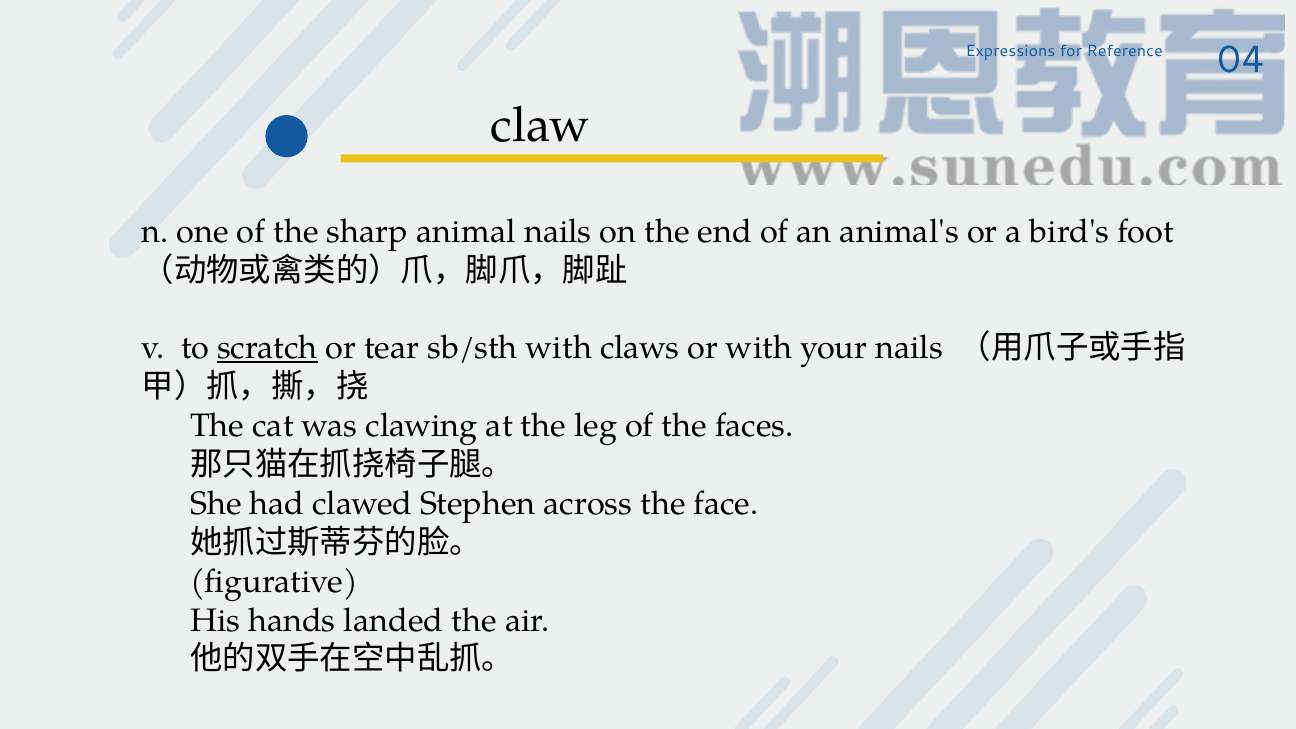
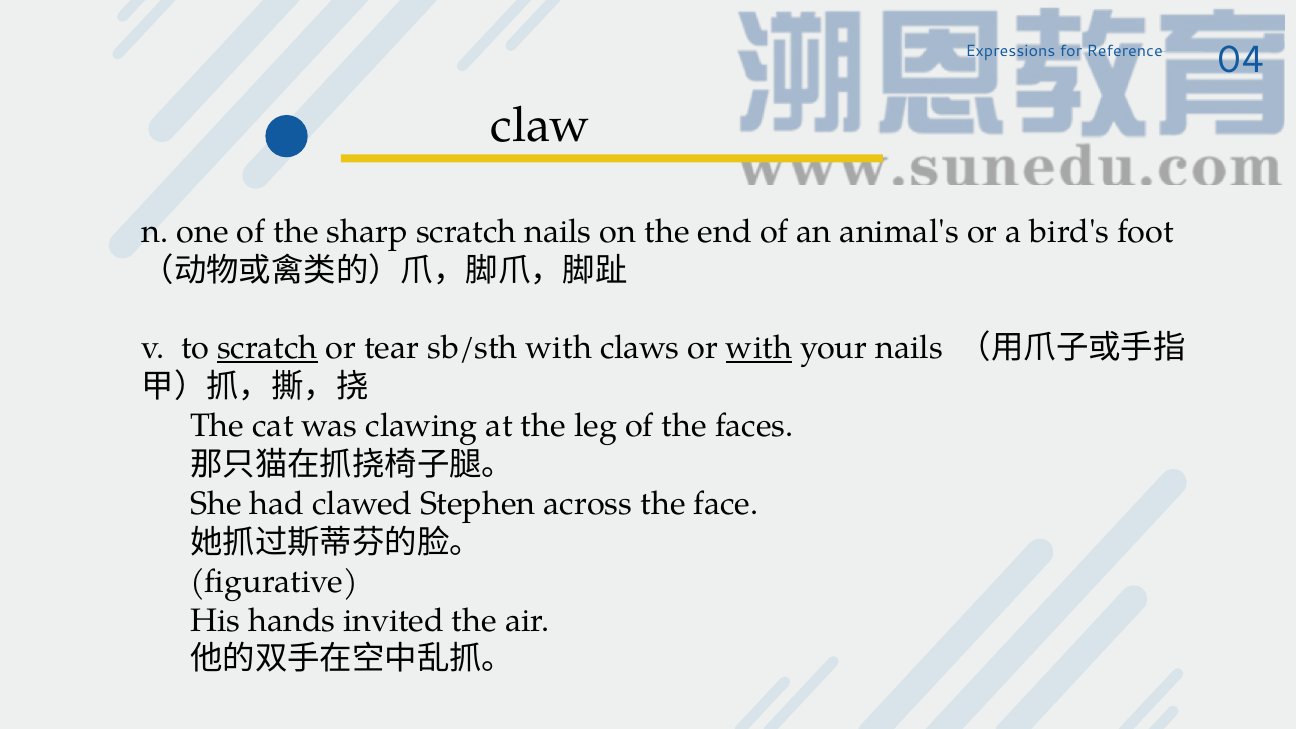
sharp animal: animal -> scratch
with at (759, 348) underline: none -> present
landed: landed -> invited
